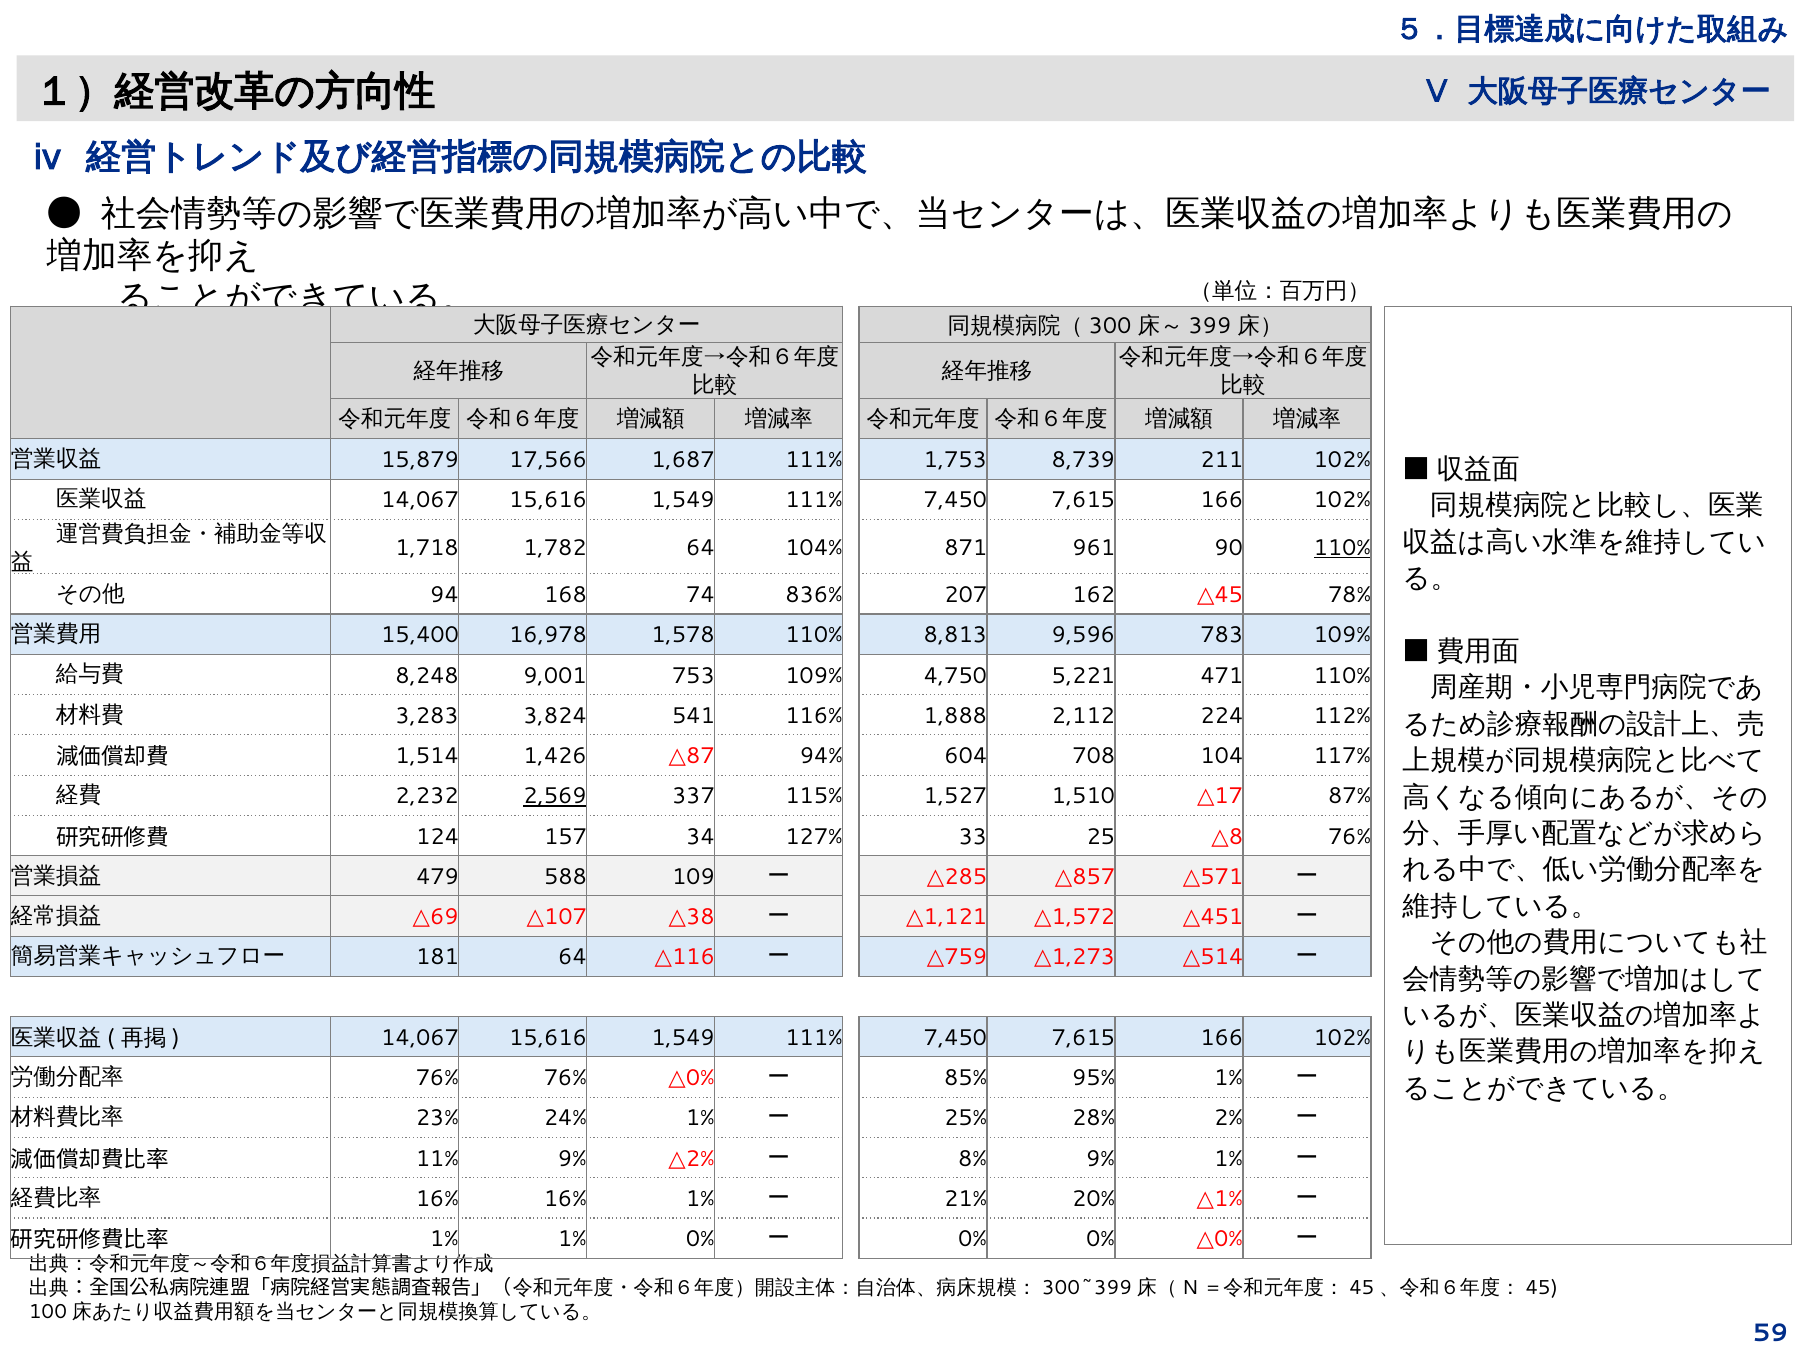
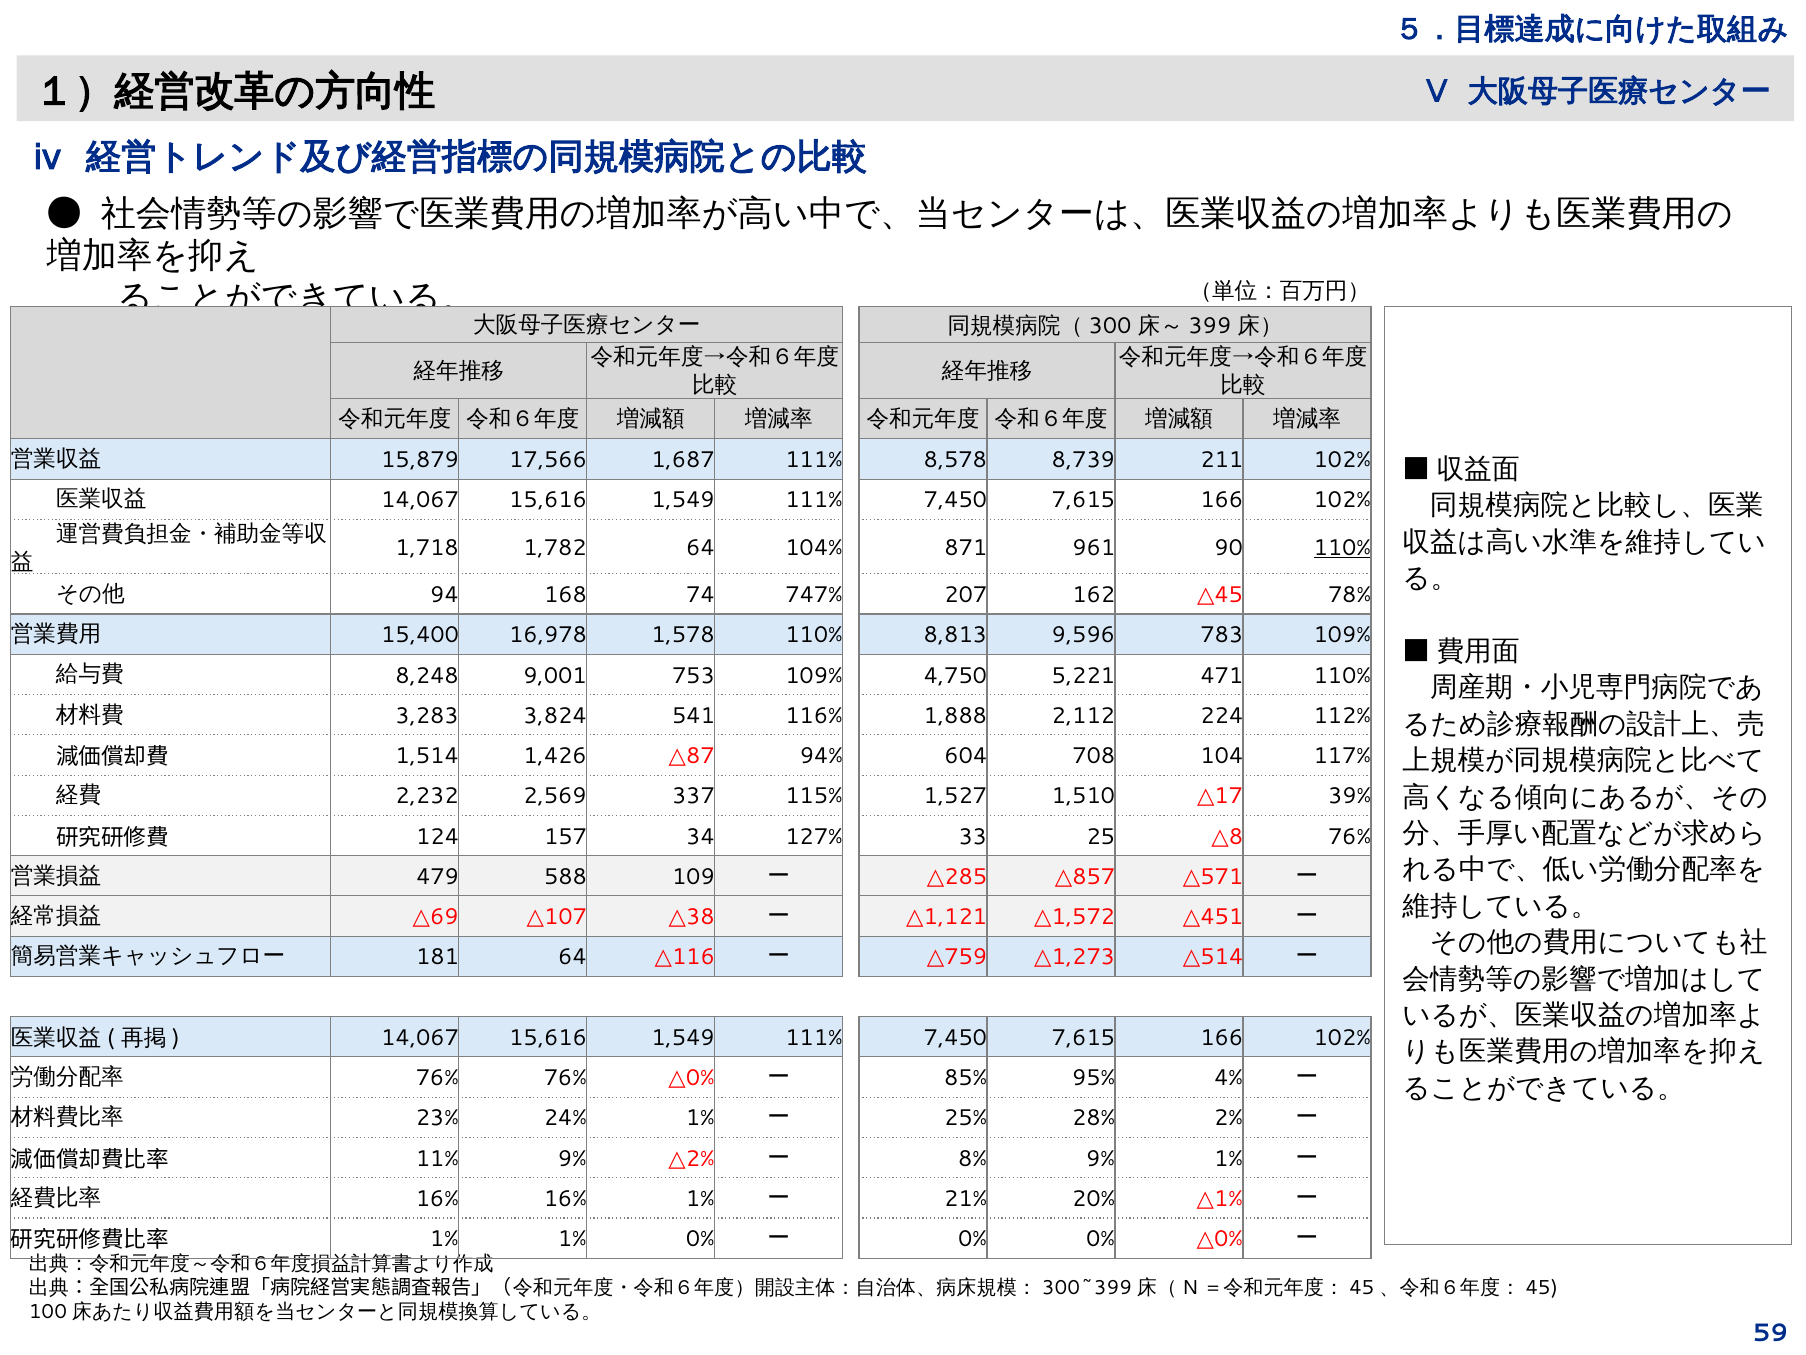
1,753: 1,753 -> 8,578
836%: 836% -> 747%
2,569 underline: present -> none
87%: 87% -> 39%
95% 1%: 1% -> 4%
